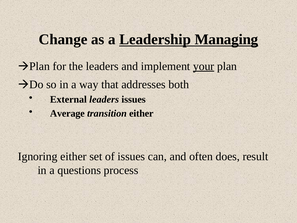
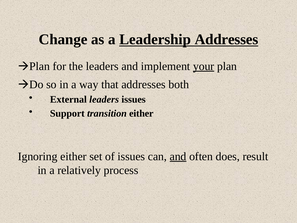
Leadership Managing: Managing -> Addresses
Average: Average -> Support
and at (178, 156) underline: none -> present
questions: questions -> relatively
